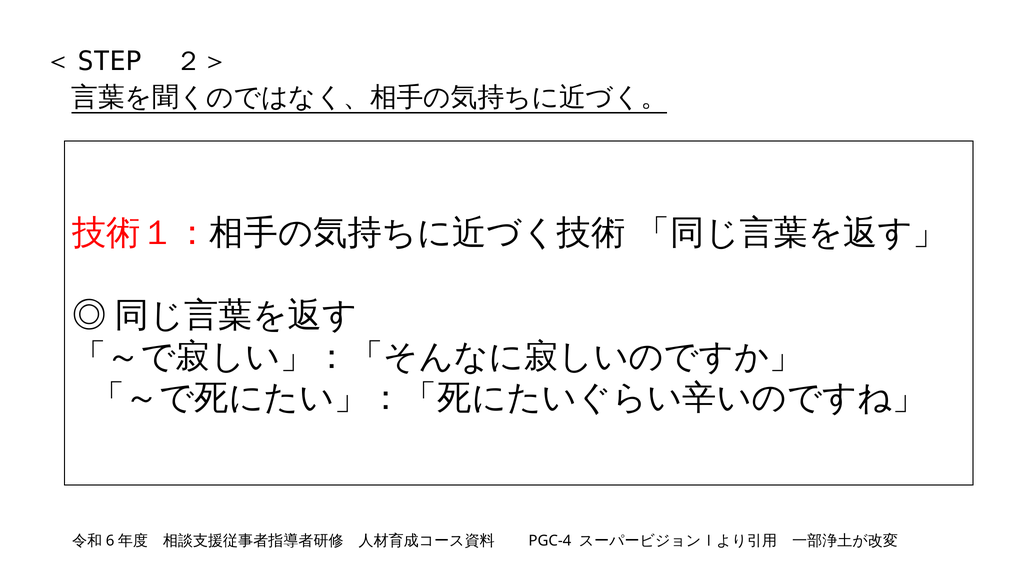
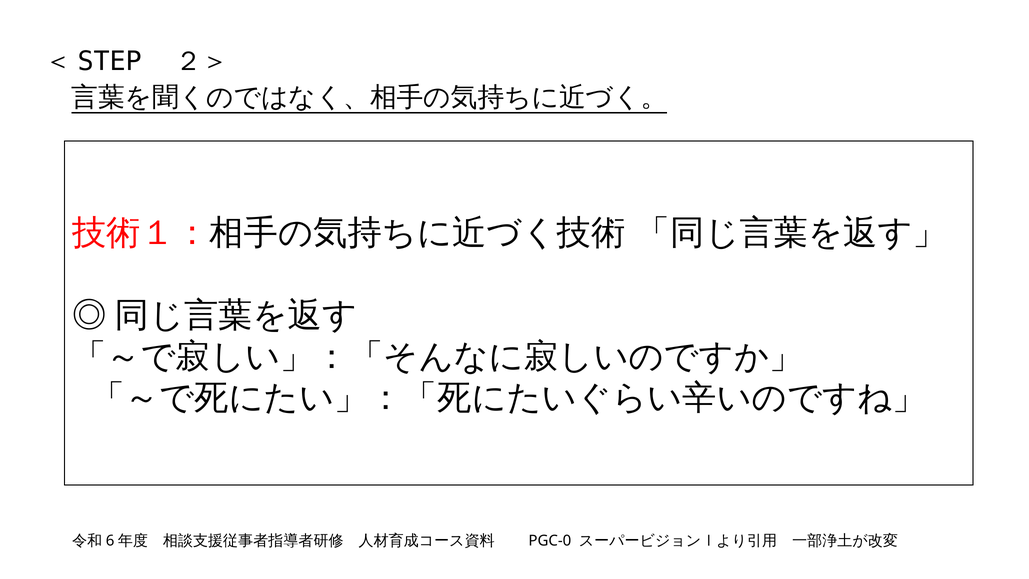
PGC-4: PGC-4 -> PGC-0
